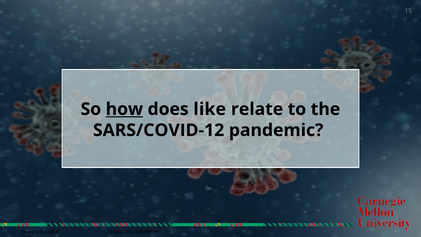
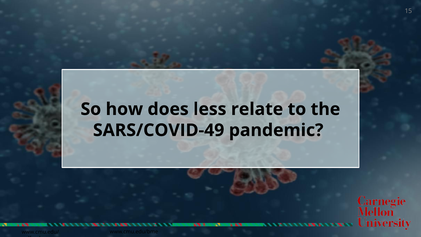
how underline: present -> none
like: like -> less
SARS/COVID-12: SARS/COVID-12 -> SARS/COVID-49
